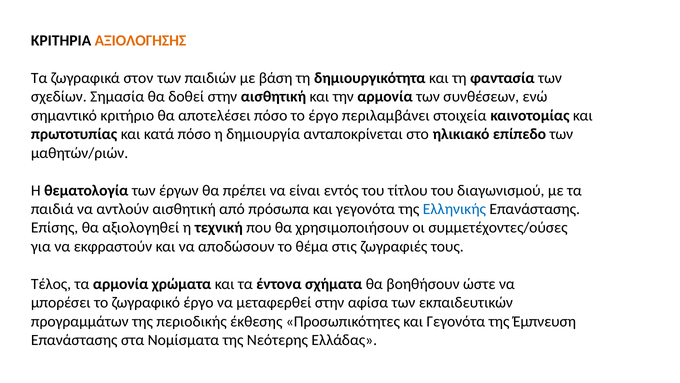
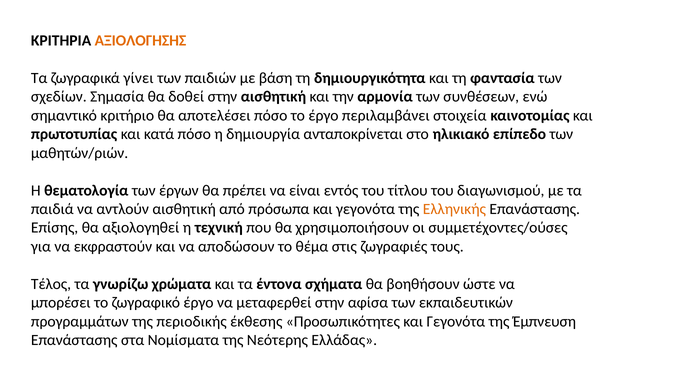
στον: στον -> γίνει
Ελληνικής colour: blue -> orange
τα αρμονία: αρμονία -> γνωρίζω
